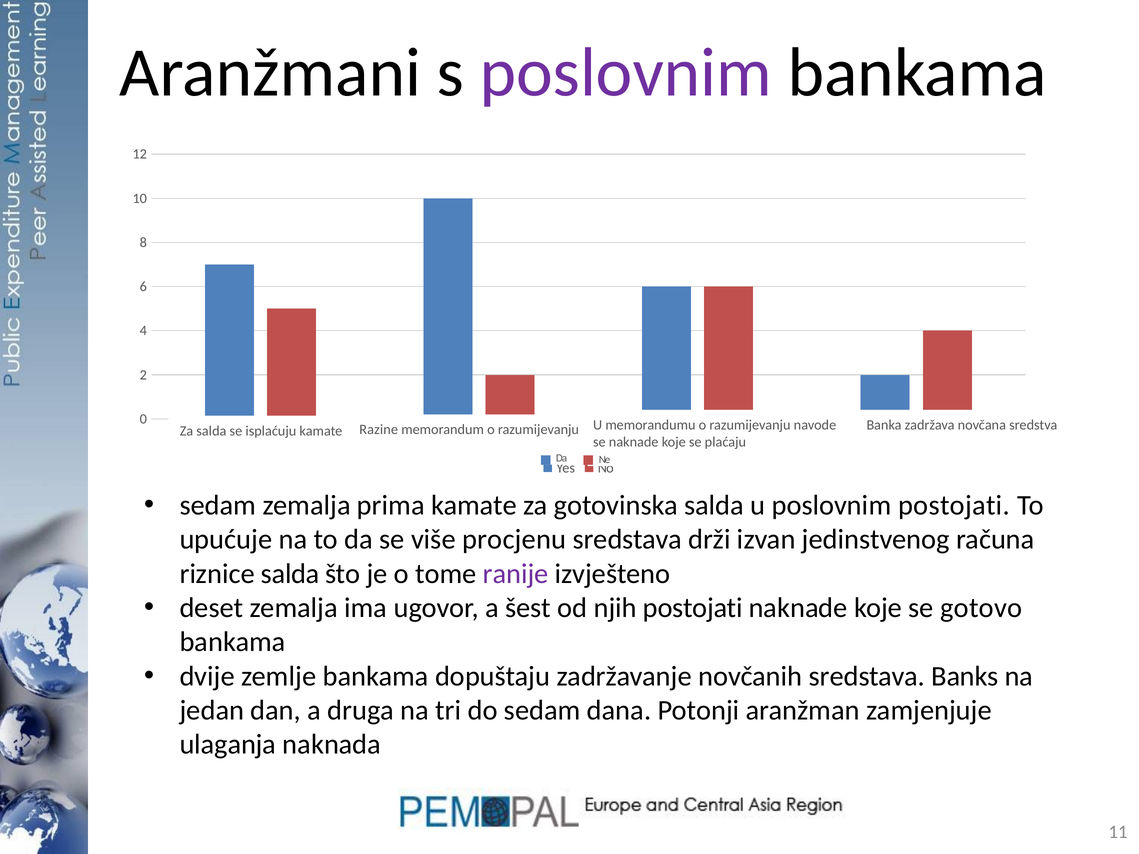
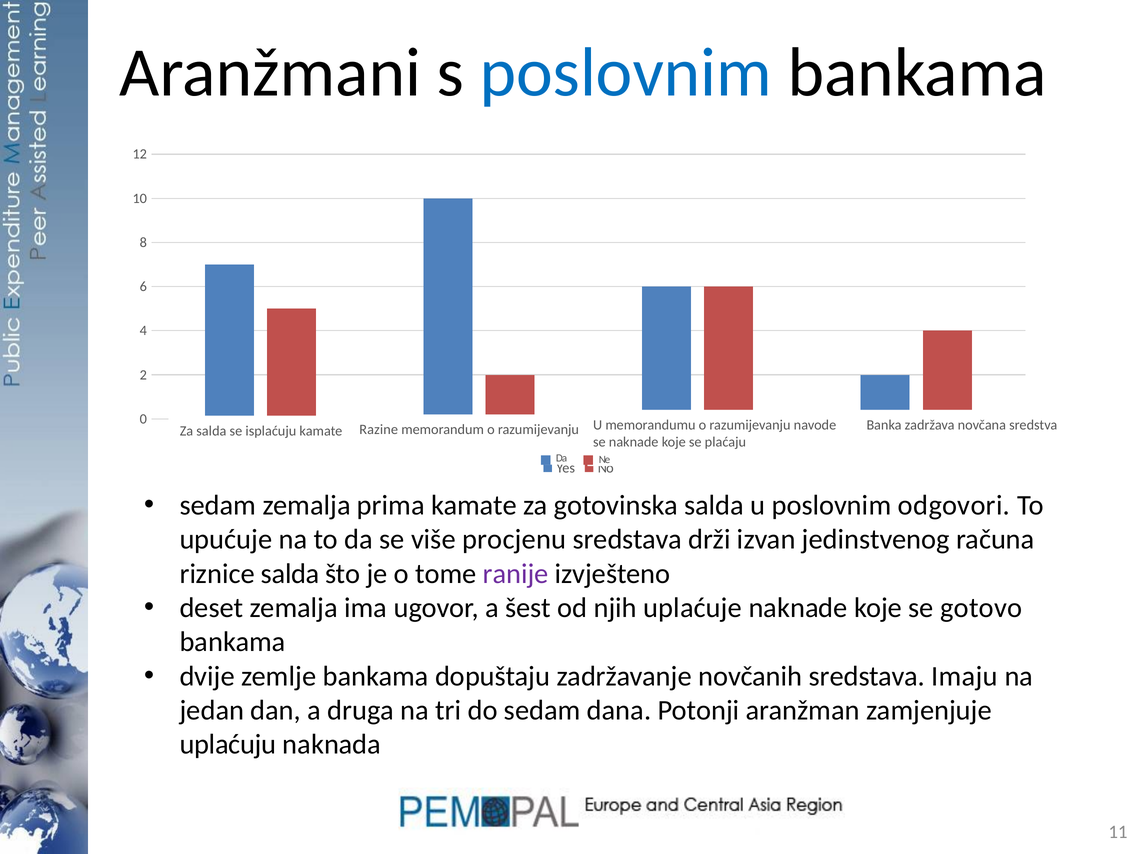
poslovnim at (626, 73) colour: purple -> blue
poslovnim postojati: postojati -> odgovori
njih postojati: postojati -> uplaćuje
sredstava Banks: Banks -> Imaju
ulaganja: ulaganja -> uplaćuju
